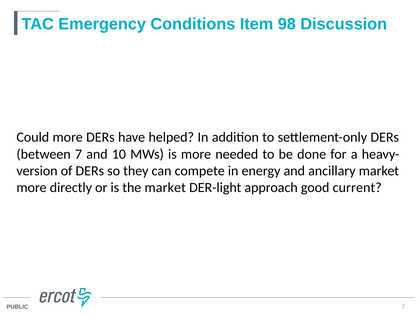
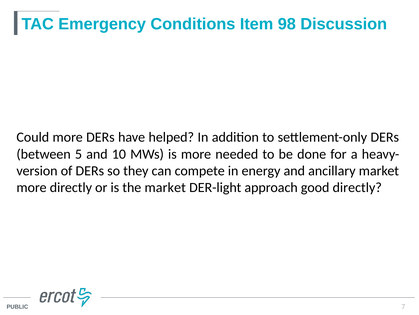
between 7: 7 -> 5
good current: current -> directly
